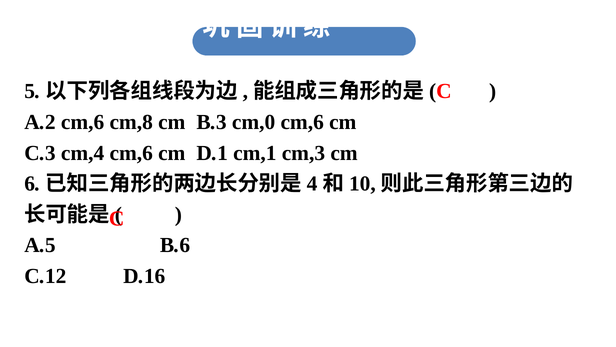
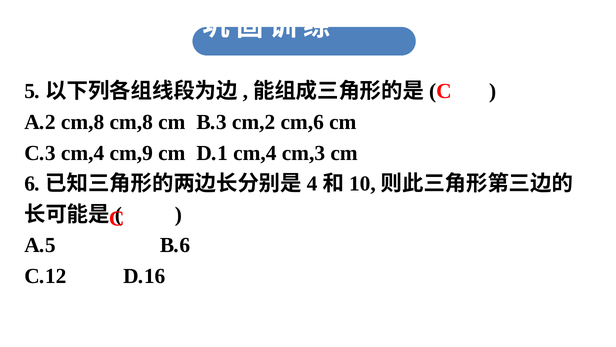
A.2 cm,6: cm,6 -> cm,8
cm,0: cm,0 -> cm,2
cm,4 cm,6: cm,6 -> cm,9
D.1 cm,1: cm,1 -> cm,4
